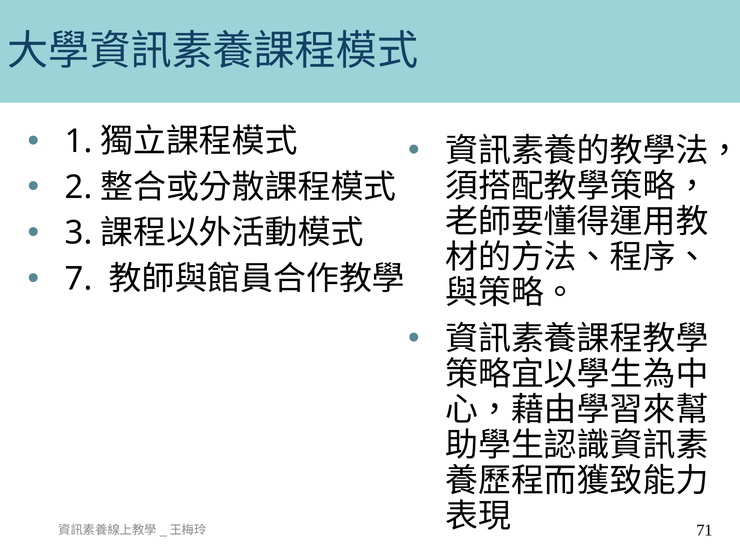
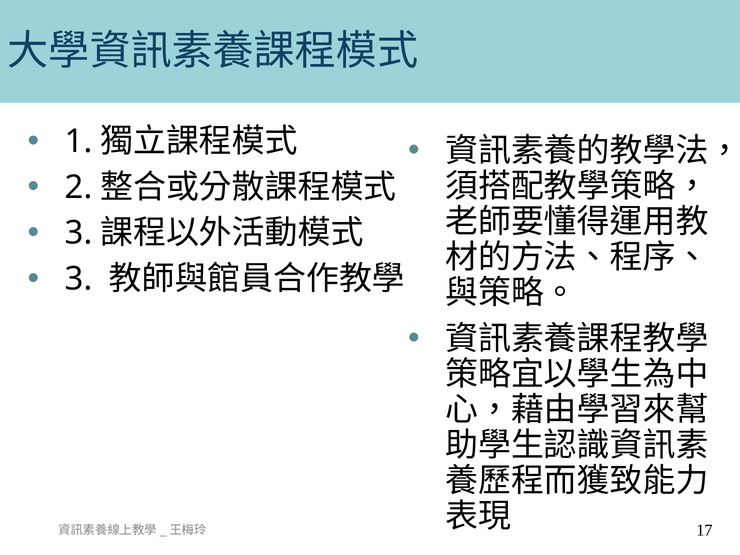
7 at (79, 279): 7 -> 3
71: 71 -> 17
